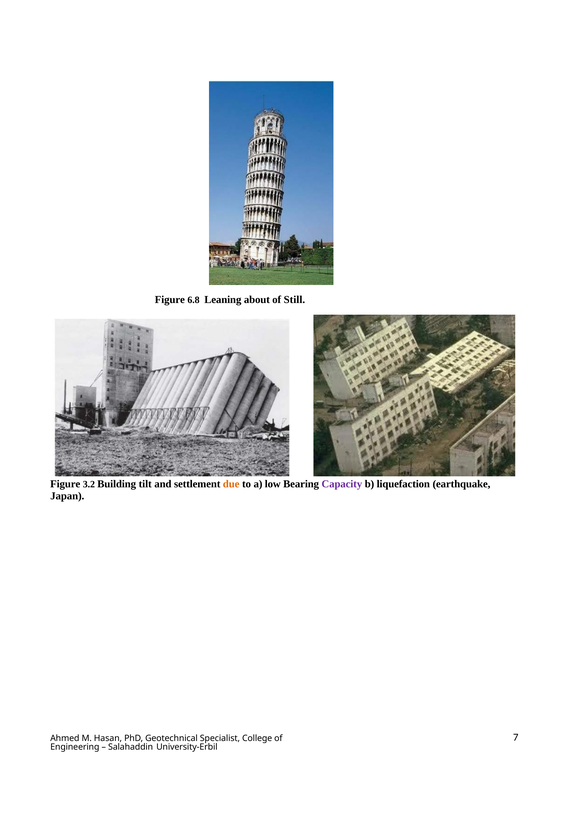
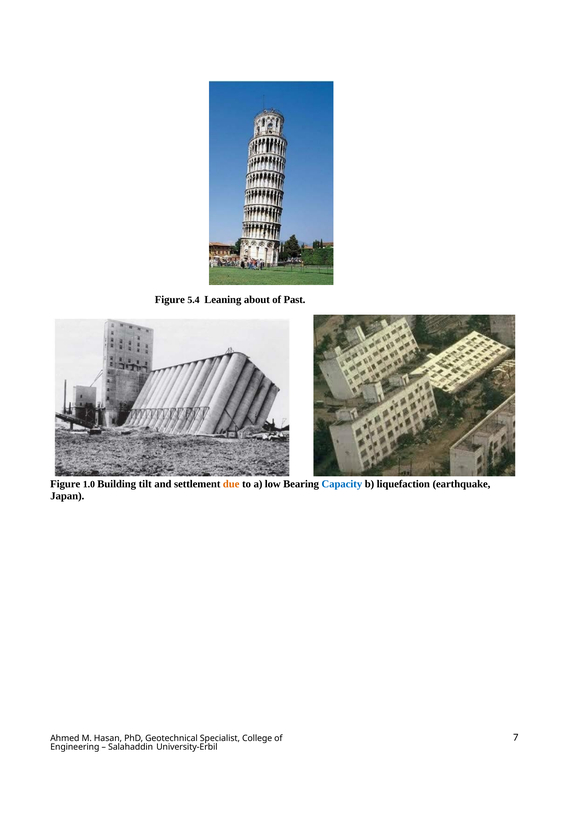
6.8: 6.8 -> 5.4
Still: Still -> Past
3.2: 3.2 -> 1.0
Capacity colour: purple -> blue
